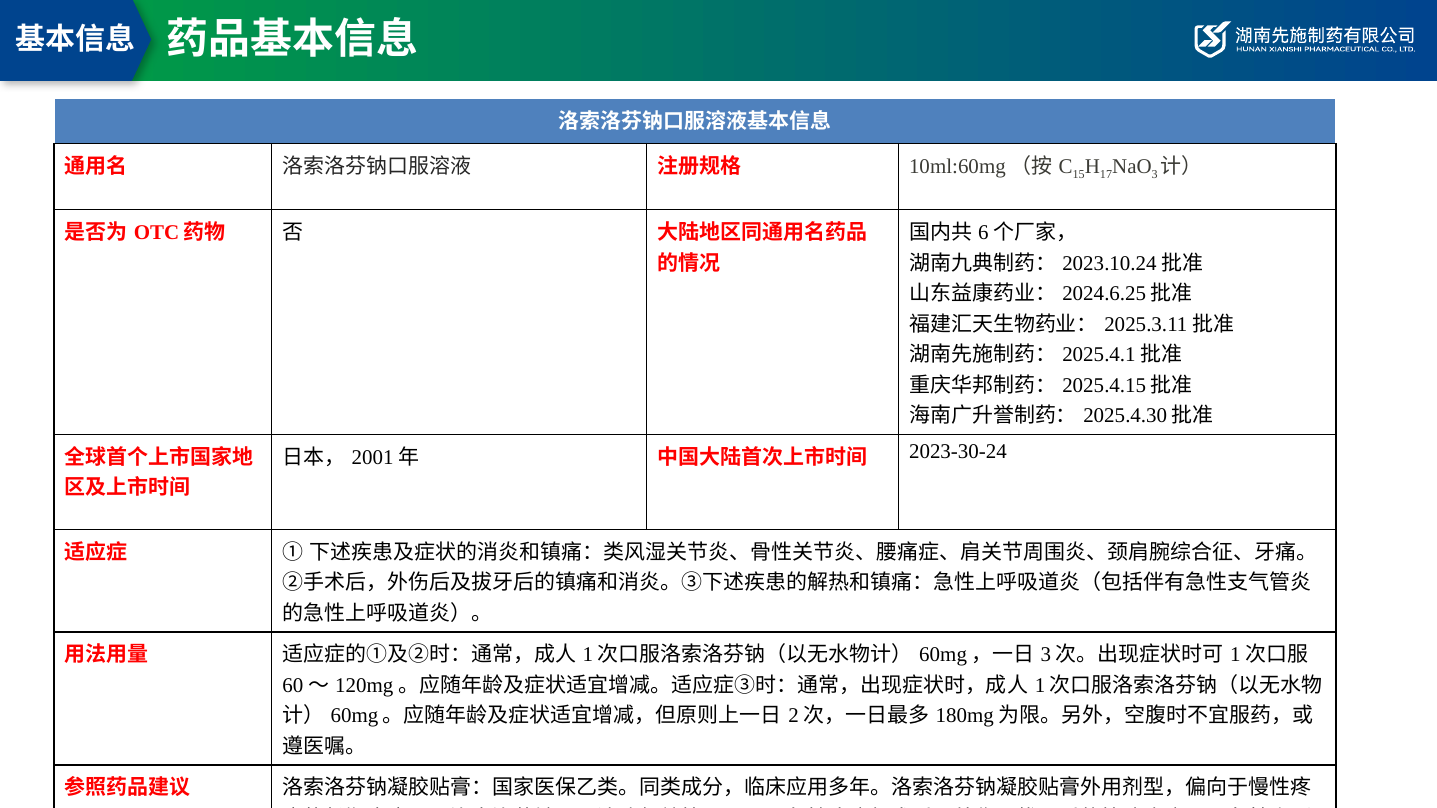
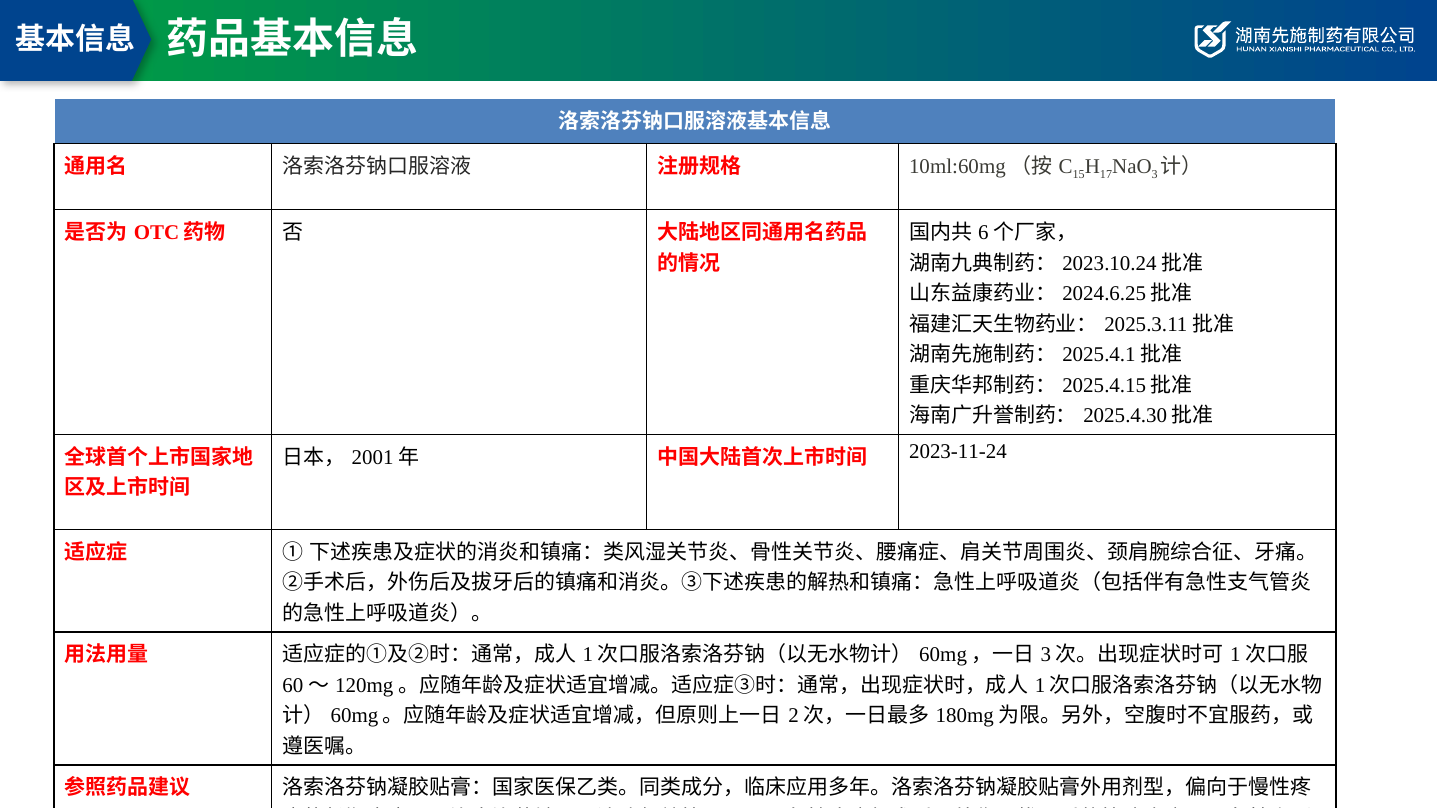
2023-30-24: 2023-30-24 -> 2023-11-24
